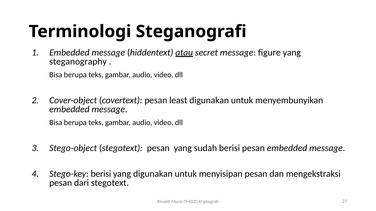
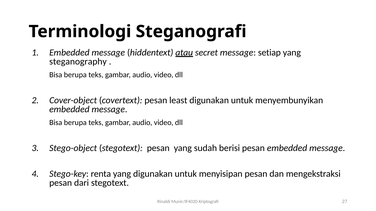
figure: figure -> setiap
Stego-key berisi: berisi -> renta
